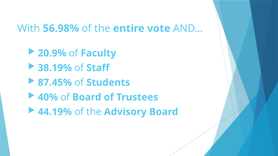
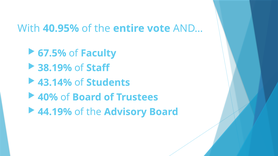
56.98%: 56.98% -> 40.95%
20.9%: 20.9% -> 67.5%
87.45%: 87.45% -> 43.14%
